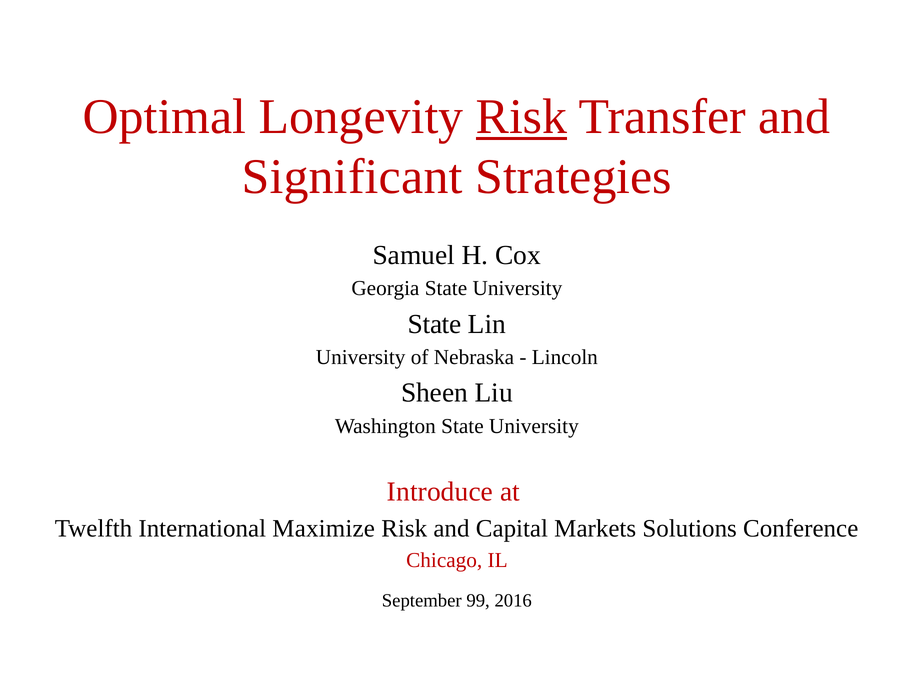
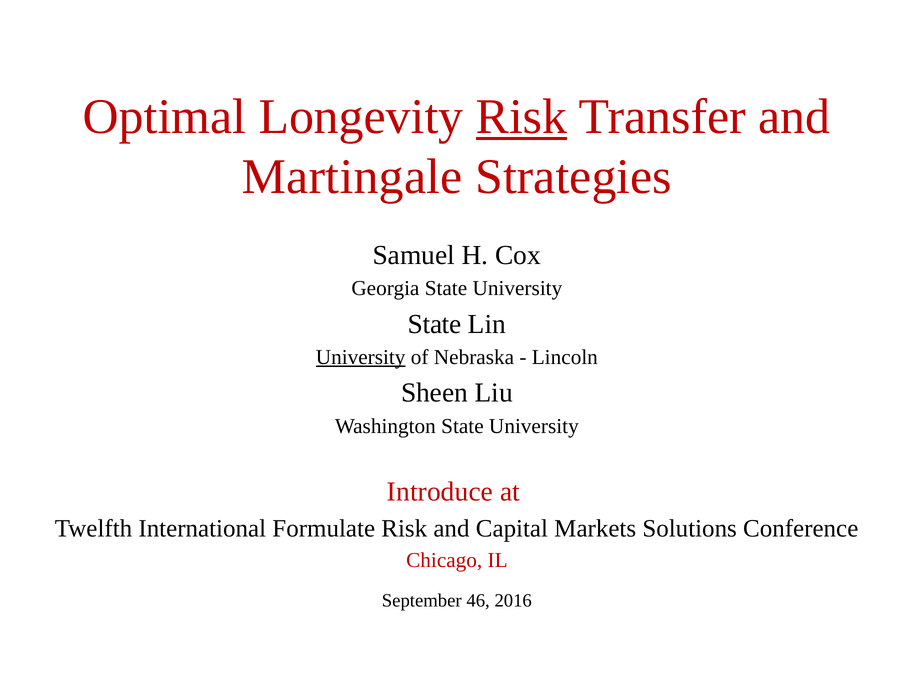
Significant: Significant -> Martingale
University at (361, 357) underline: none -> present
Maximize: Maximize -> Formulate
99: 99 -> 46
